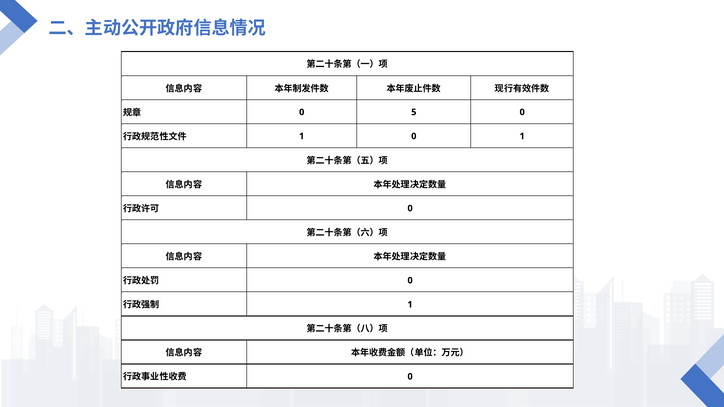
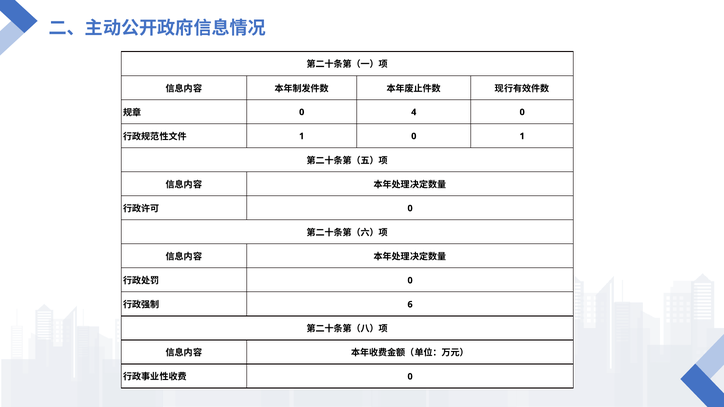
5: 5 -> 4
1 at (410, 305): 1 -> 6
